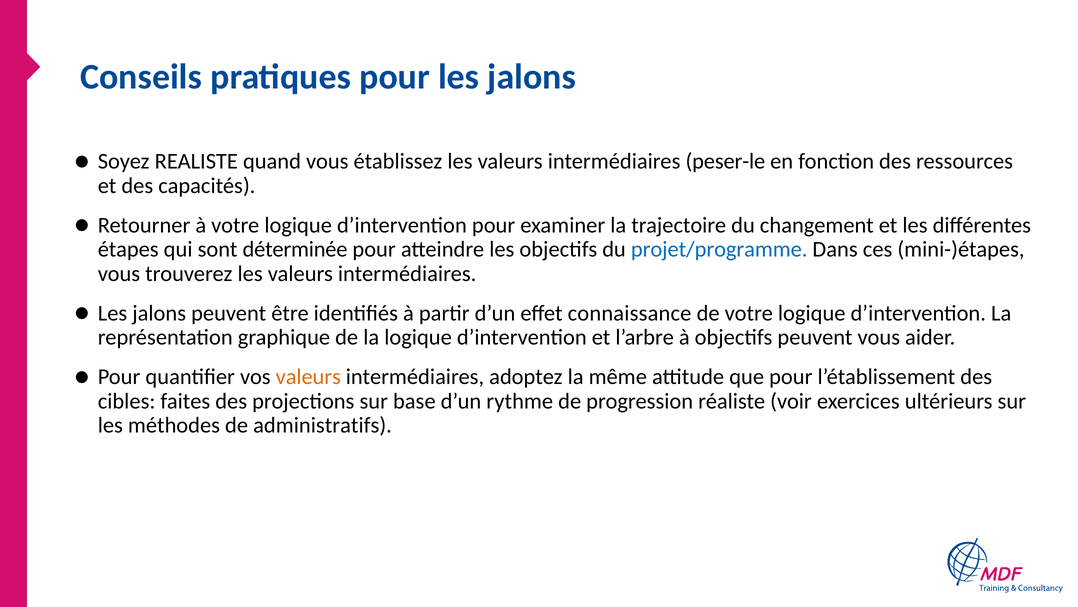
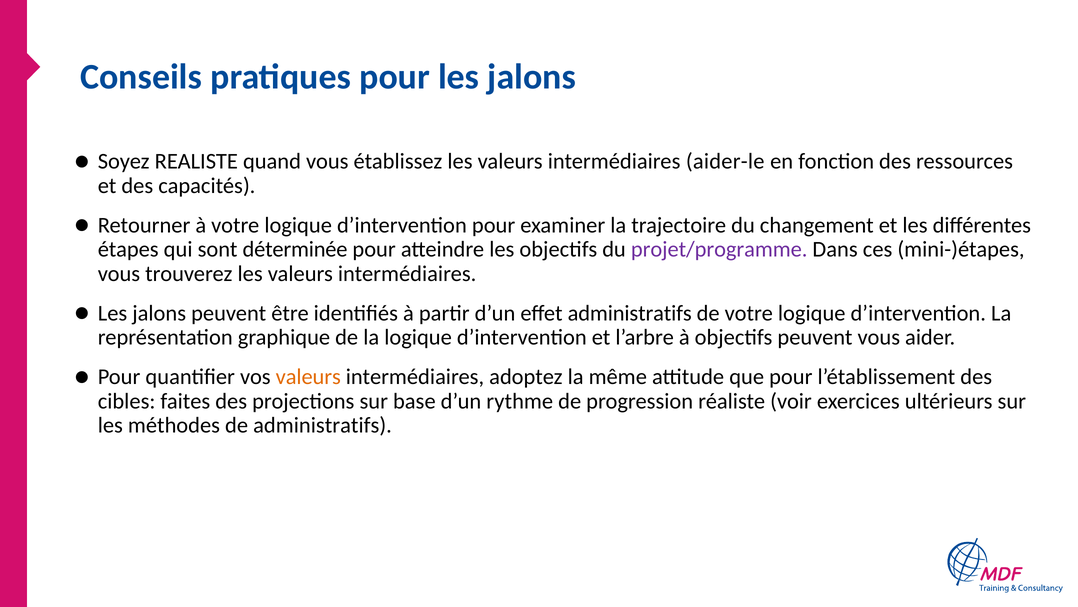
peser-le: peser-le -> aider-le
projet/programme colour: blue -> purple
effet connaissance: connaissance -> administratifs
